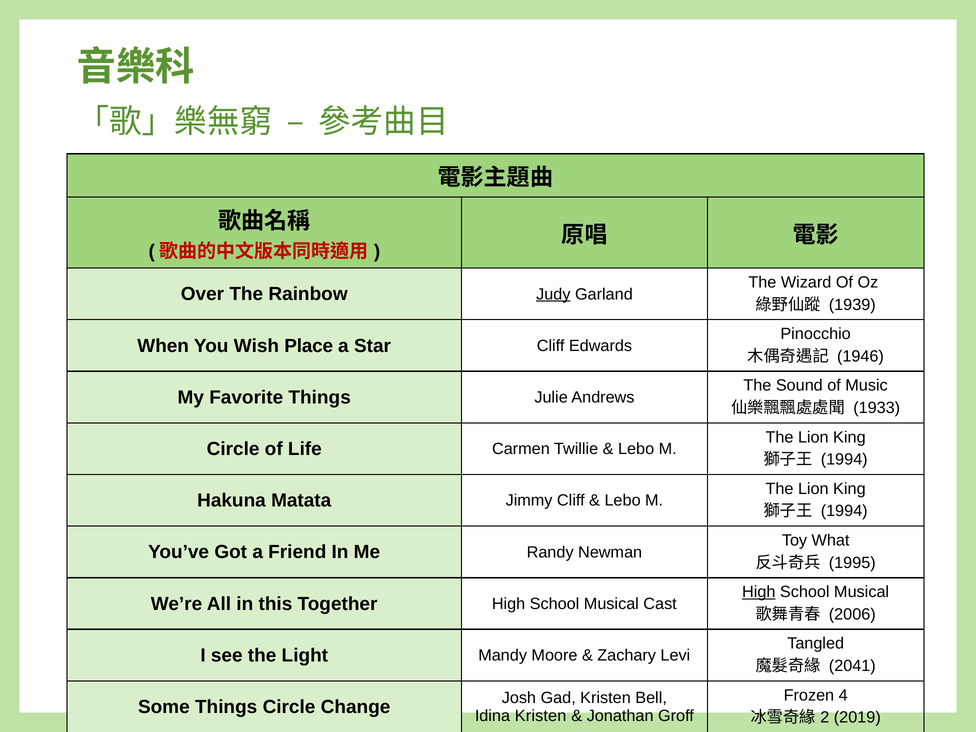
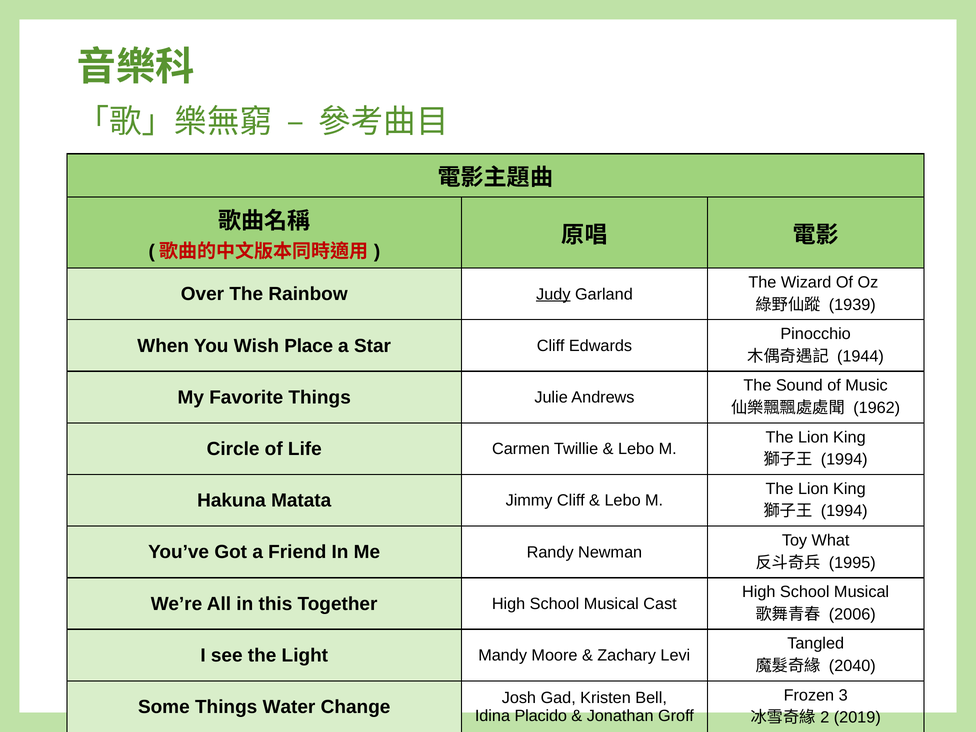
1946: 1946 -> 1944
1933: 1933 -> 1962
High at (759, 592) underline: present -> none
2041: 2041 -> 2040
4: 4 -> 3
Things Circle: Circle -> Water
Idina Kristen: Kristen -> Placido
